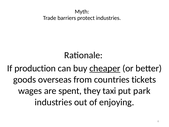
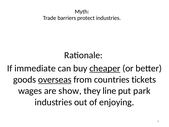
production: production -> immediate
overseas underline: none -> present
spent: spent -> show
taxi: taxi -> line
